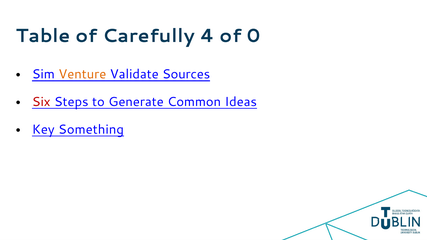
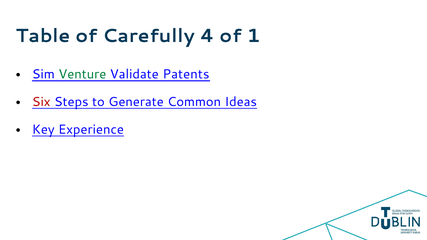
0: 0 -> 1
Venture colour: orange -> green
Sources: Sources -> Patents
Something: Something -> Experience
